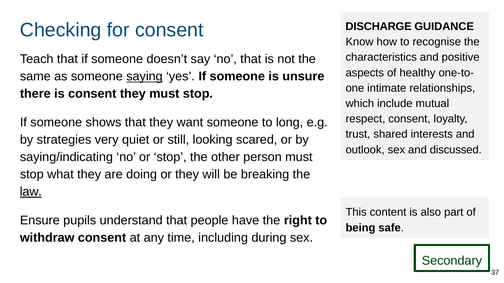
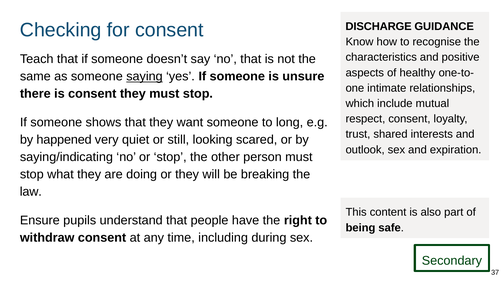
strategies: strategies -> happened
discussed: discussed -> expiration
law underline: present -> none
